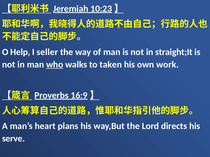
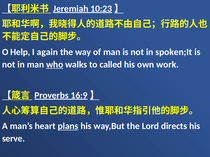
seller: seller -> again
straight;It: straight;It -> spoken;It
taken: taken -> called
plans underline: none -> present
